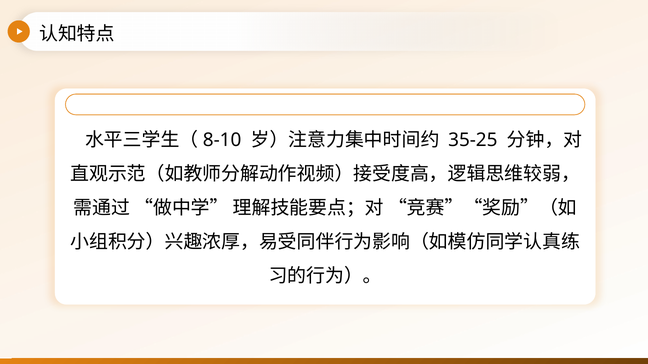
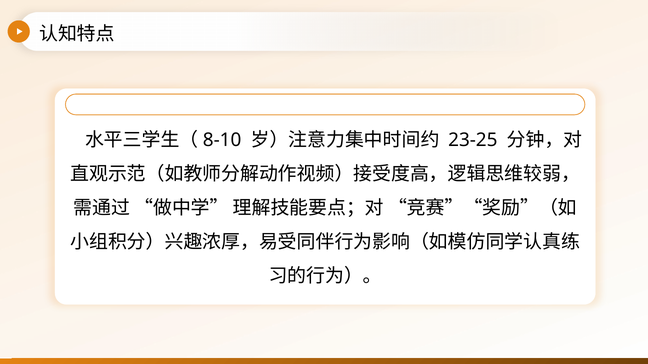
35-25: 35-25 -> 23-25
